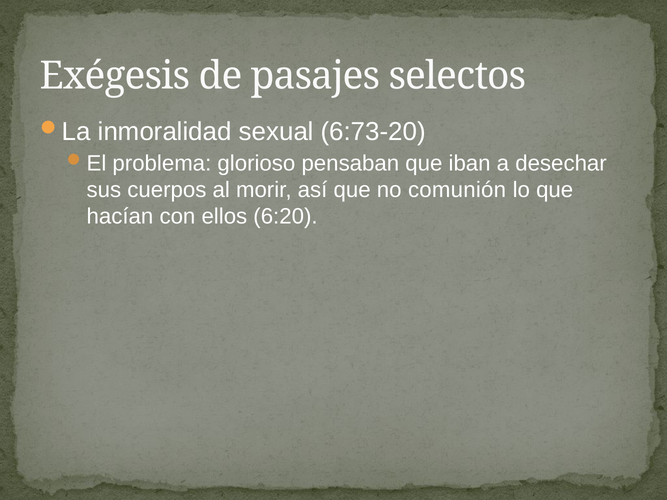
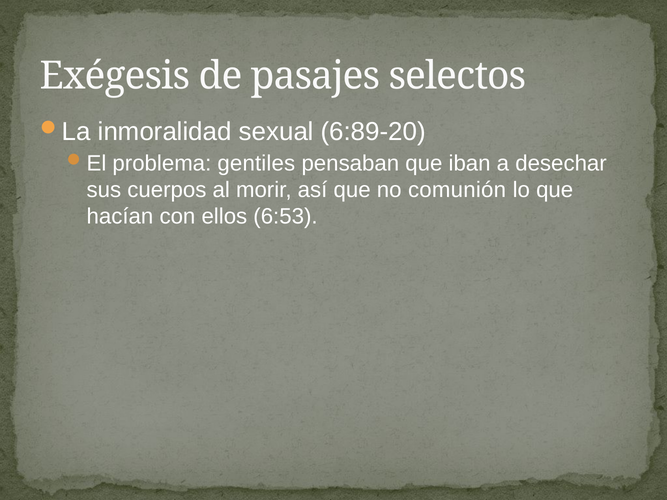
6:73-20: 6:73-20 -> 6:89-20
glorioso: glorioso -> gentiles
6:20: 6:20 -> 6:53
